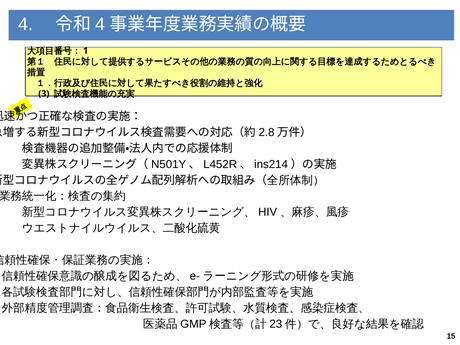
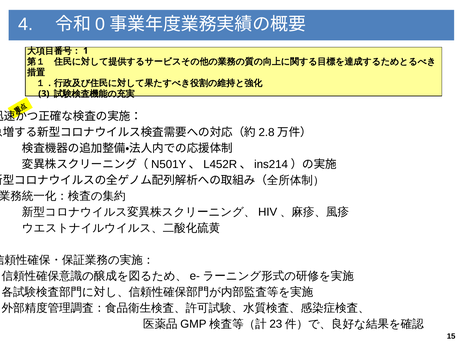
4 at (100, 24): 4 -> 0
